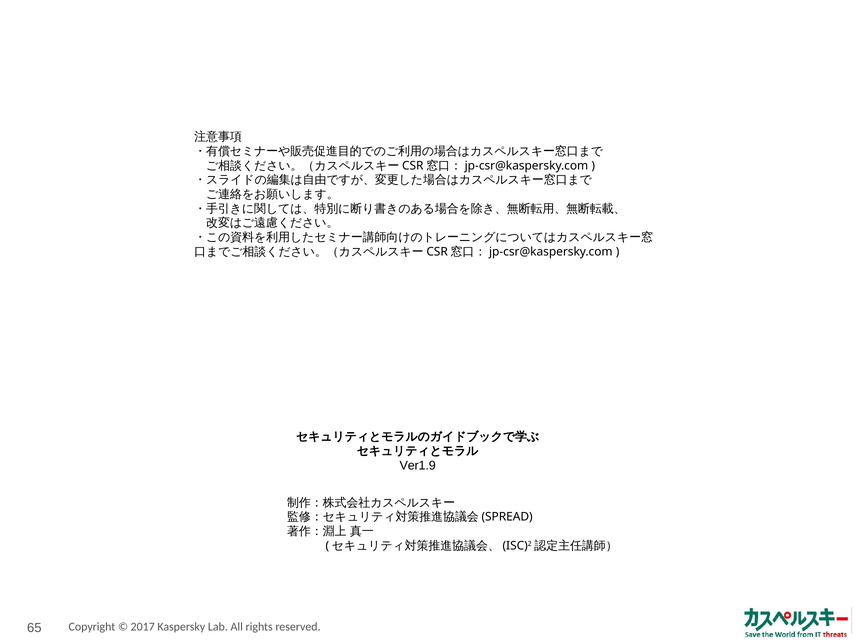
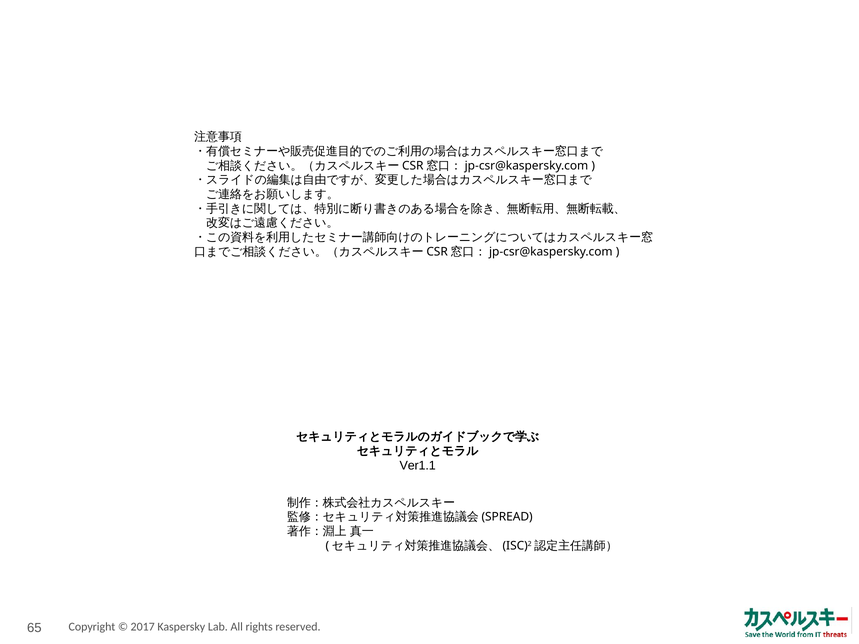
Ver1.9: Ver1.9 -> Ver1.1
